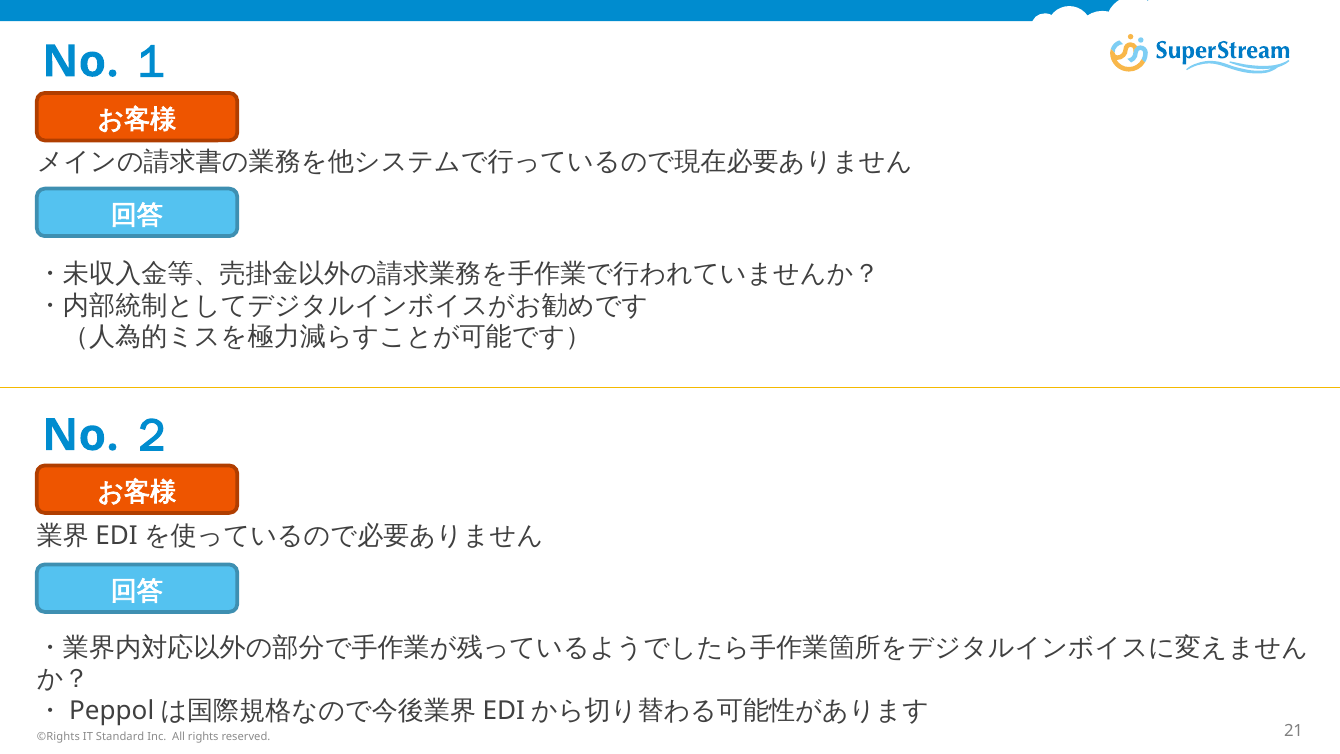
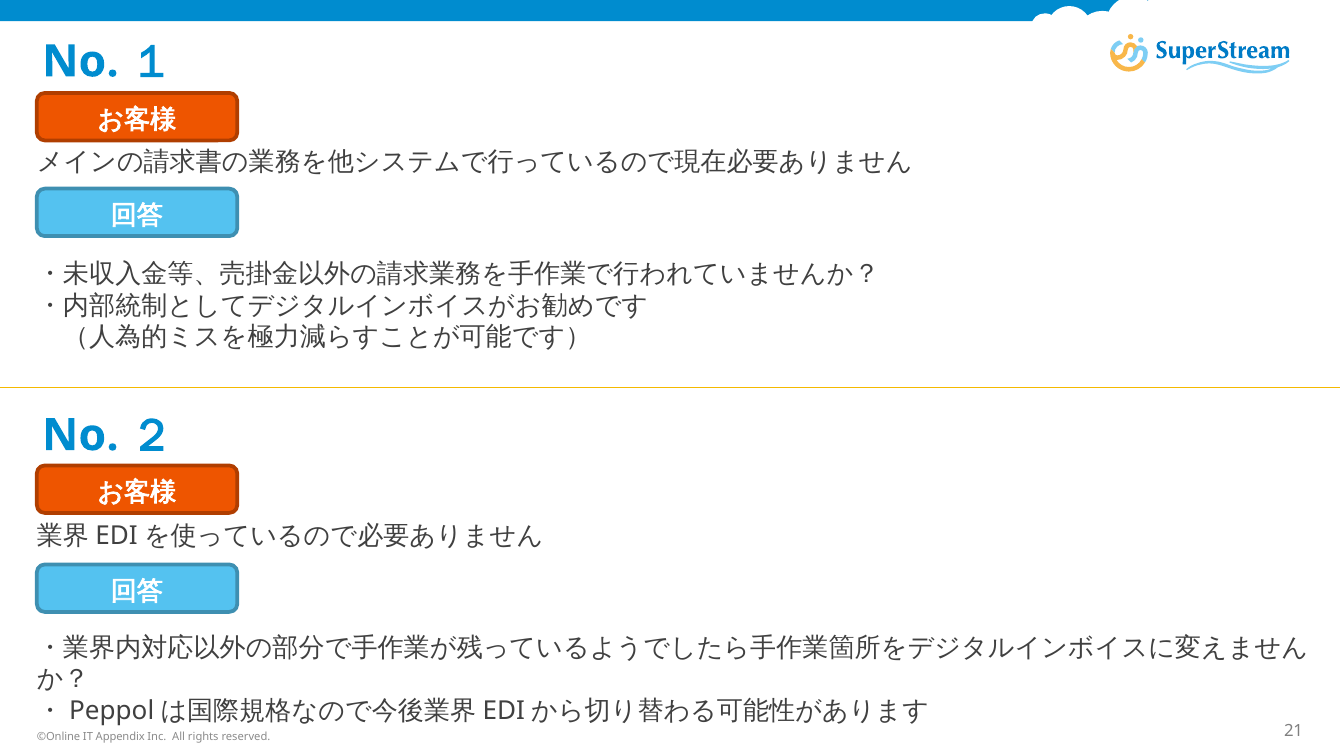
©Rights: ©Rights -> ©Online
Standard: Standard -> Appendix
